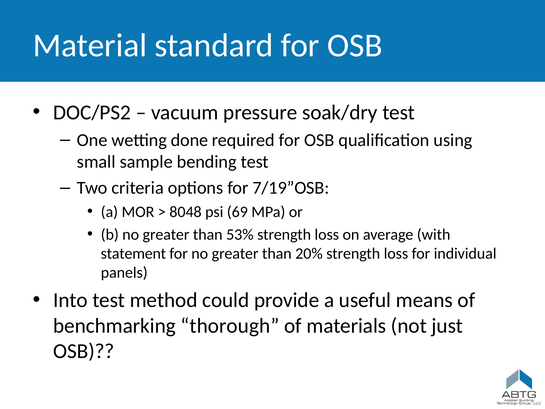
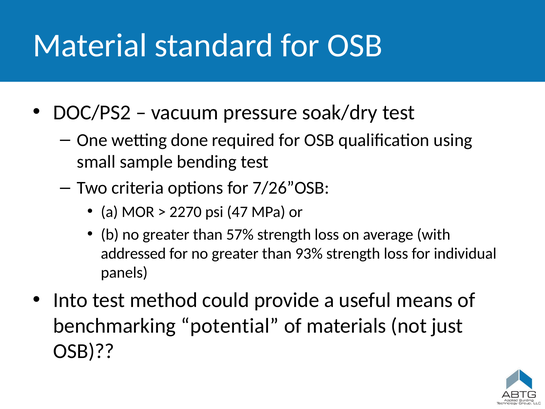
7/19”OSB: 7/19”OSB -> 7/26”OSB
8048: 8048 -> 2270
69: 69 -> 47
53%: 53% -> 57%
statement: statement -> addressed
20%: 20% -> 93%
thorough: thorough -> potential
